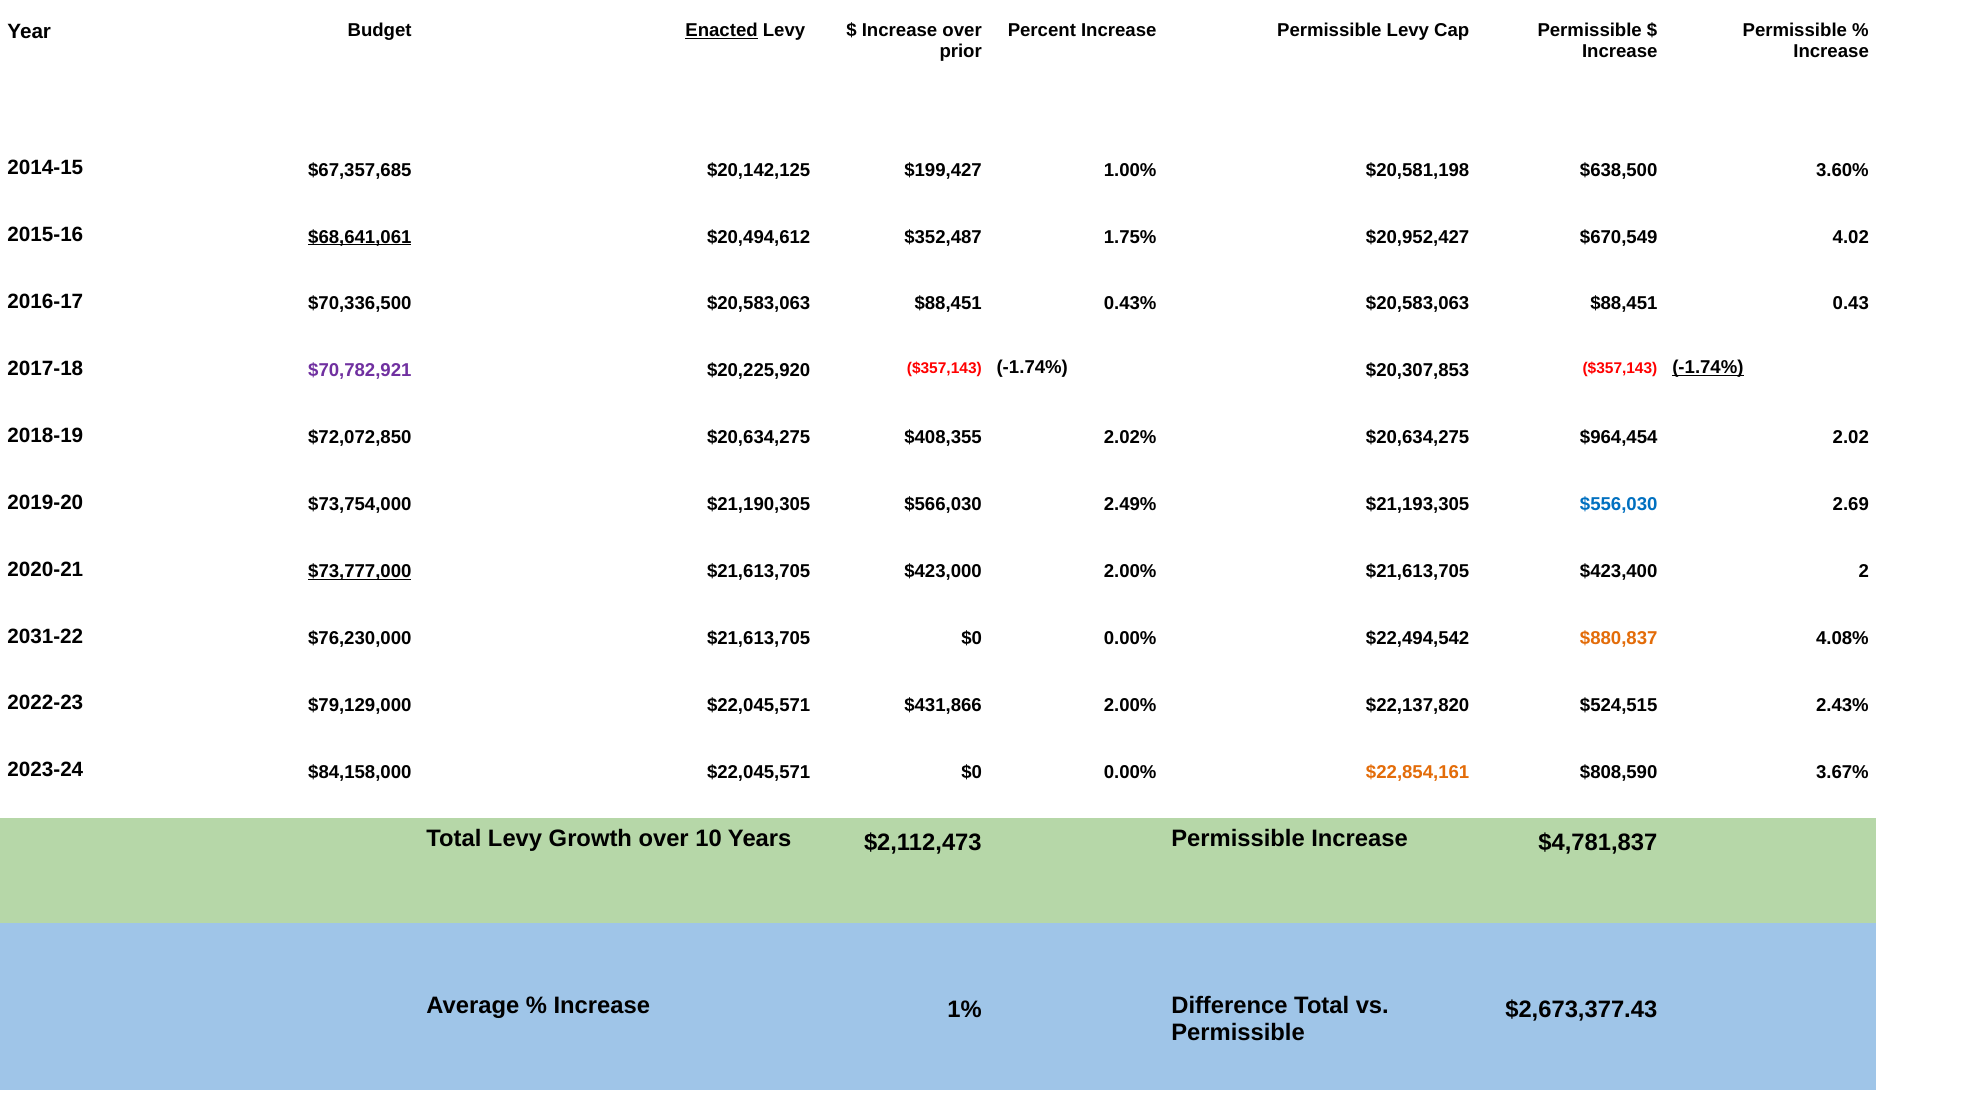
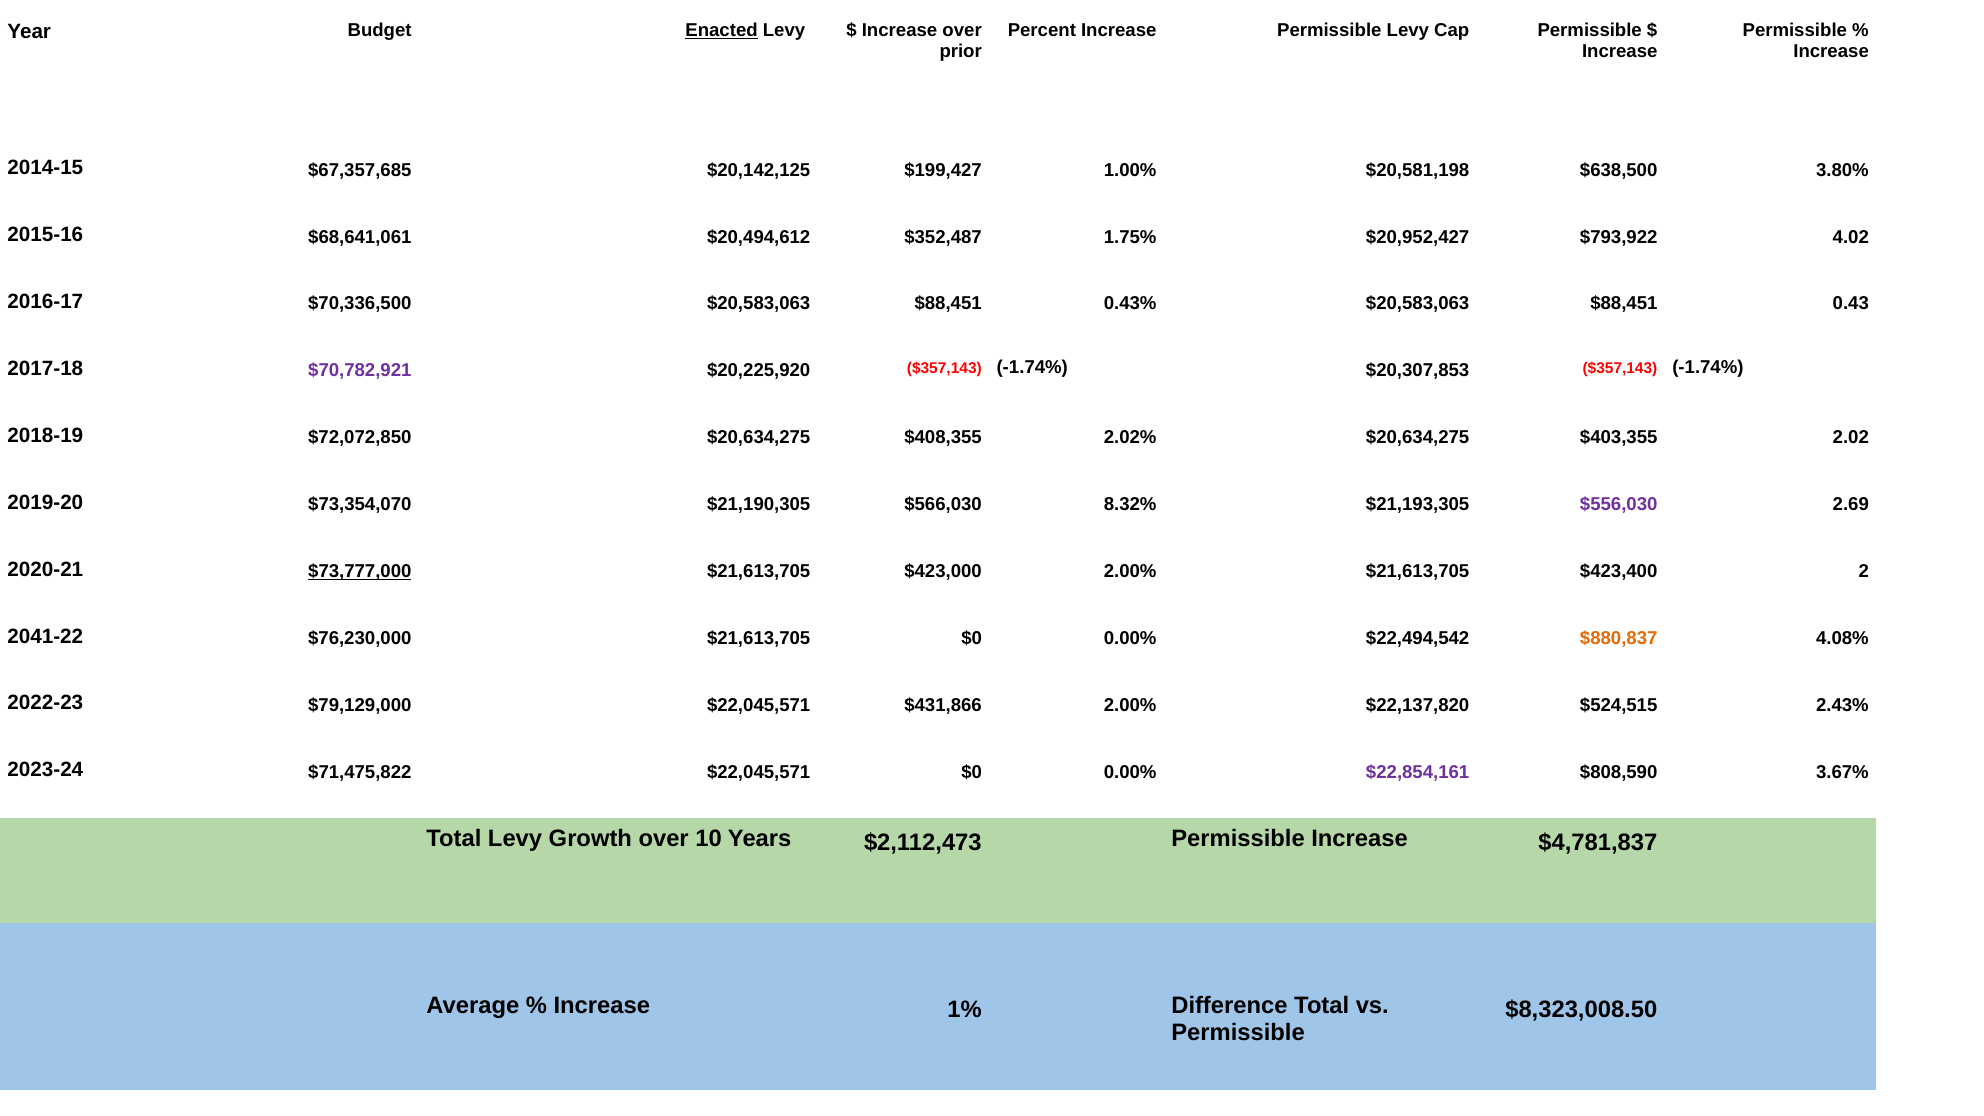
3.60%: 3.60% -> 3.80%
$68,641,061 underline: present -> none
$670,549: $670,549 -> $793,922
-1.74% at (1708, 368) underline: present -> none
$964,454: $964,454 -> $403,355
$73,754,000: $73,754,000 -> $73,354,070
2.49%: 2.49% -> 8.32%
$556,030 colour: blue -> purple
2031-22: 2031-22 -> 2041-22
$84,158,000: $84,158,000 -> $71,475,822
$22,854,161 colour: orange -> purple
$2,673,377.43: $2,673,377.43 -> $8,323,008.50
